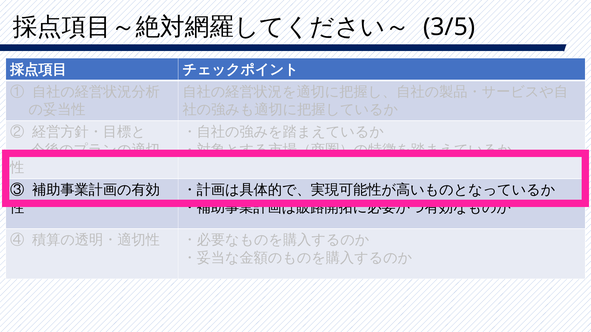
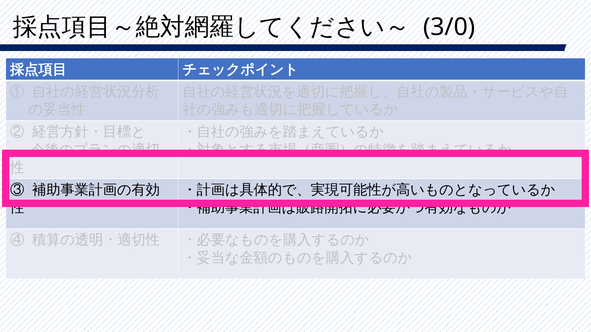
3/5: 3/5 -> 3/0
